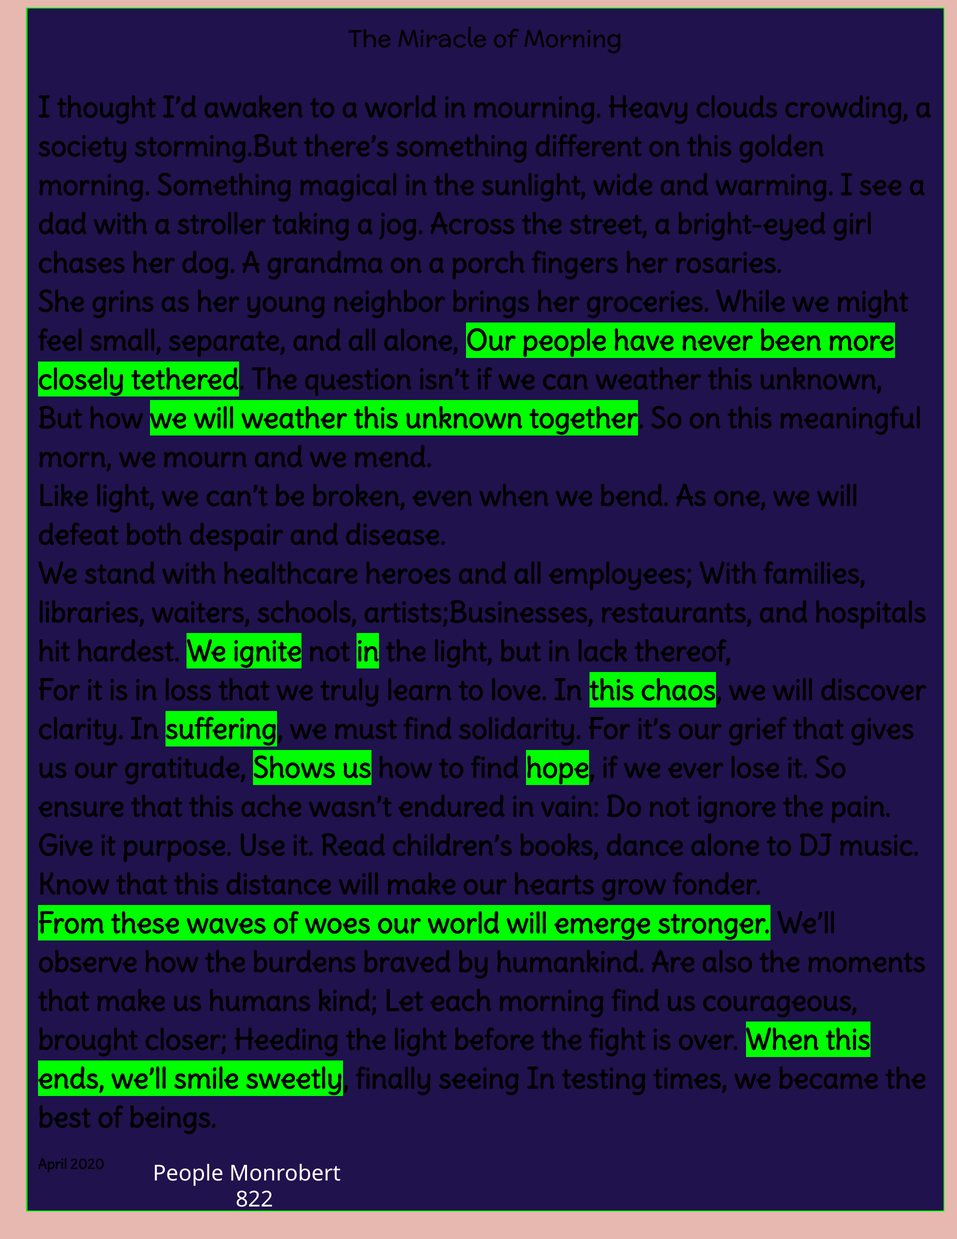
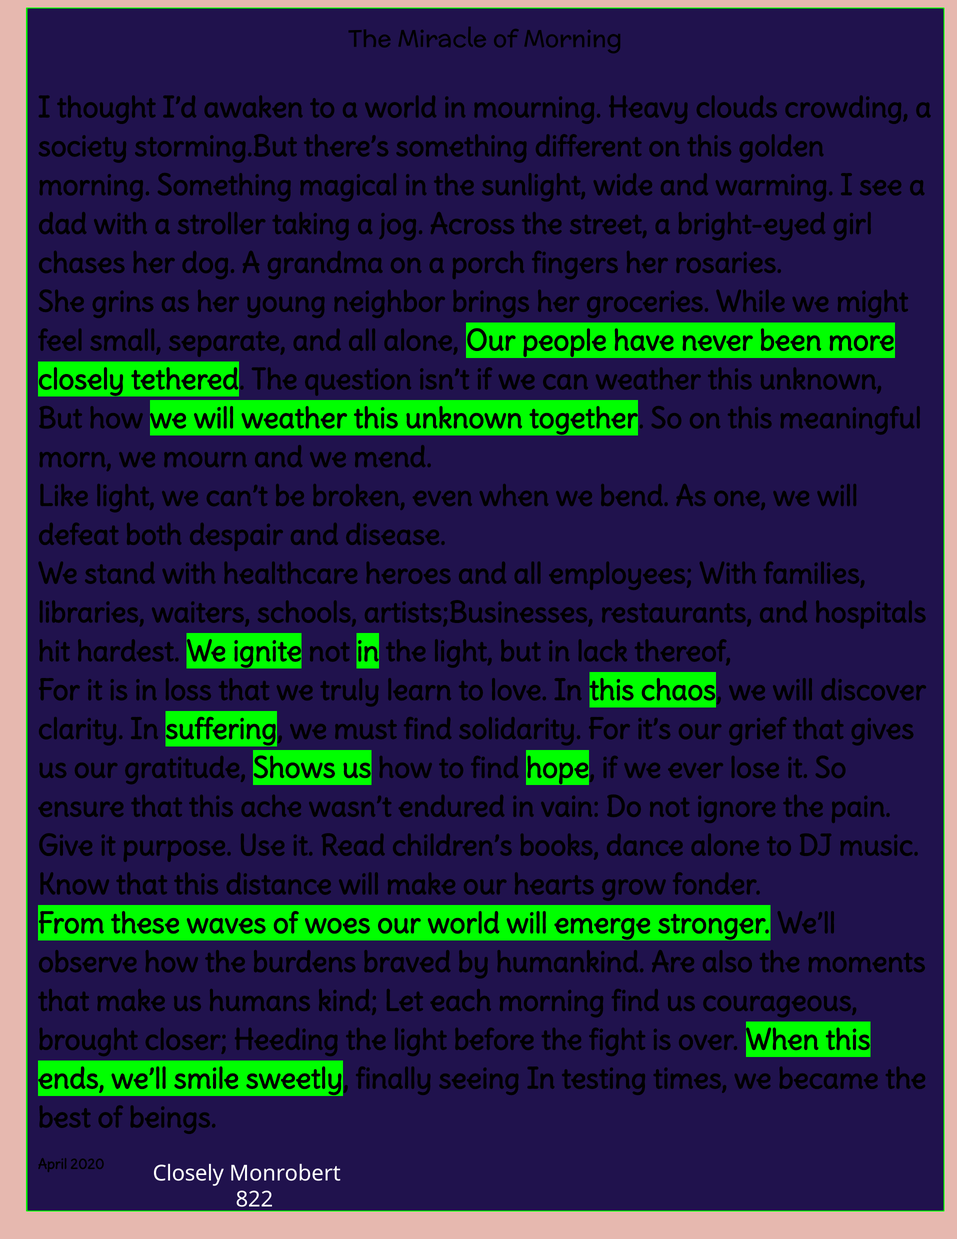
People at (188, 1173): People -> Closely
